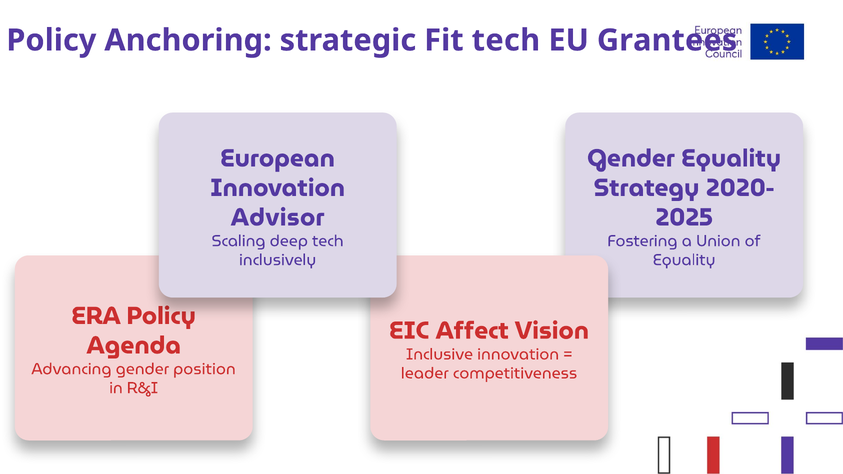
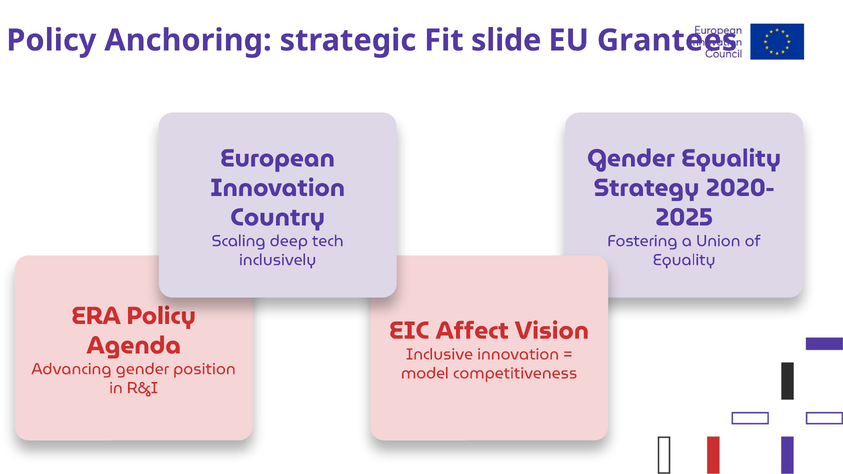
Fit tech: tech -> slide
Advisor: Advisor -> Country
leader: leader -> model
